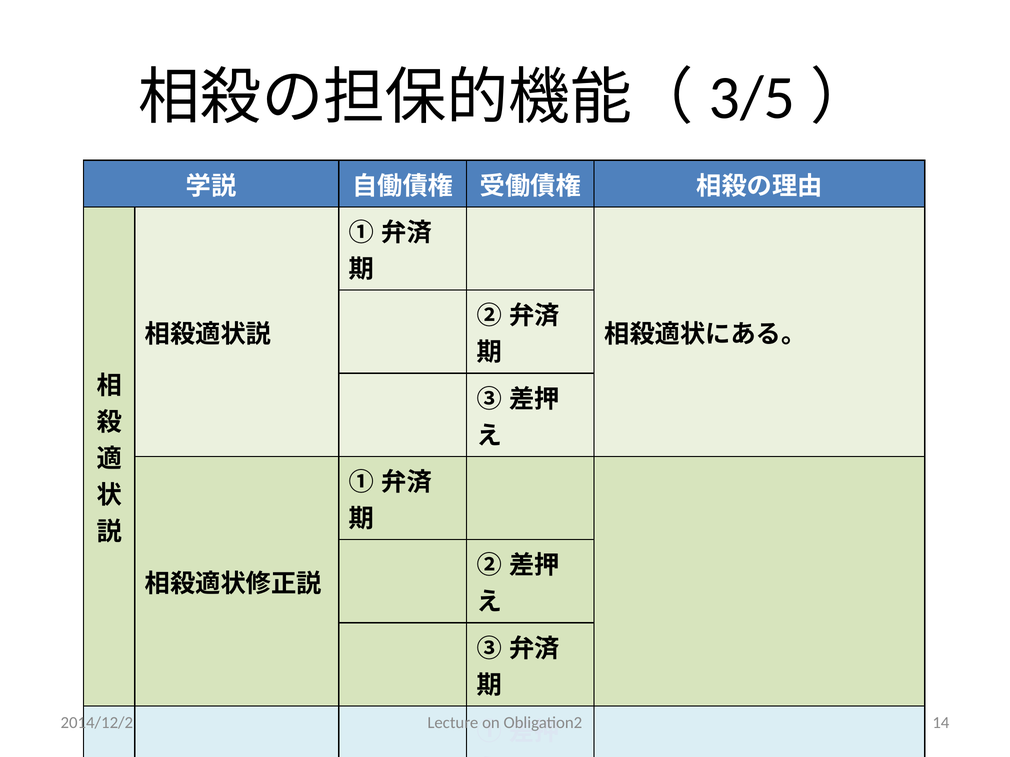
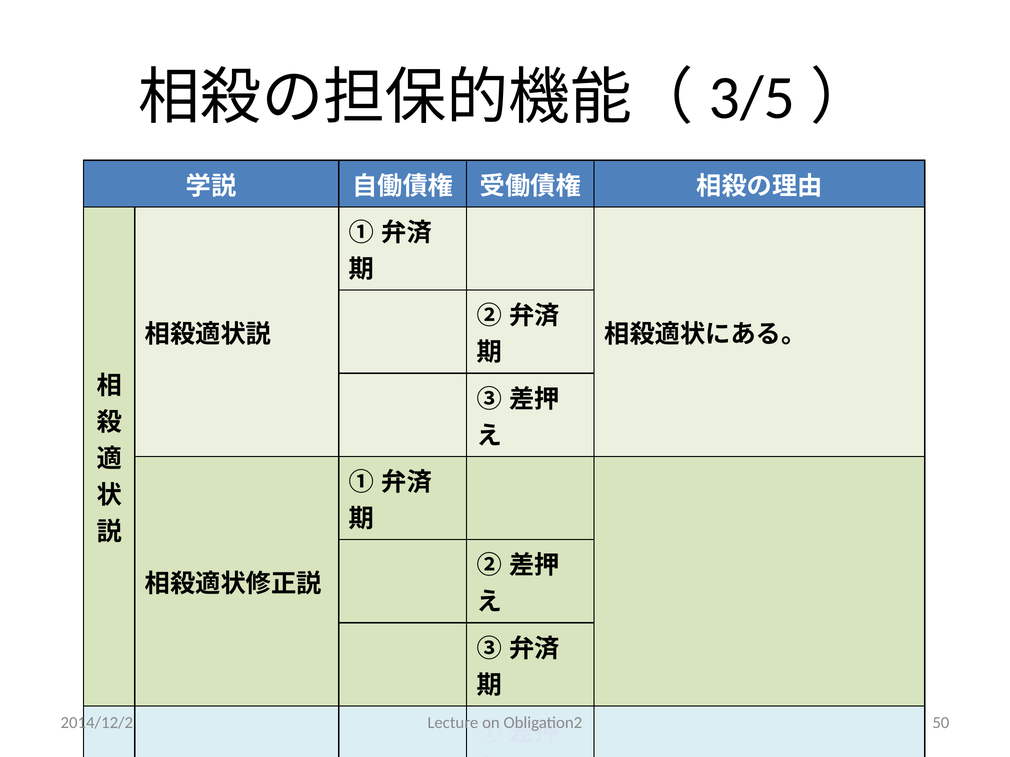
14: 14 -> 50
